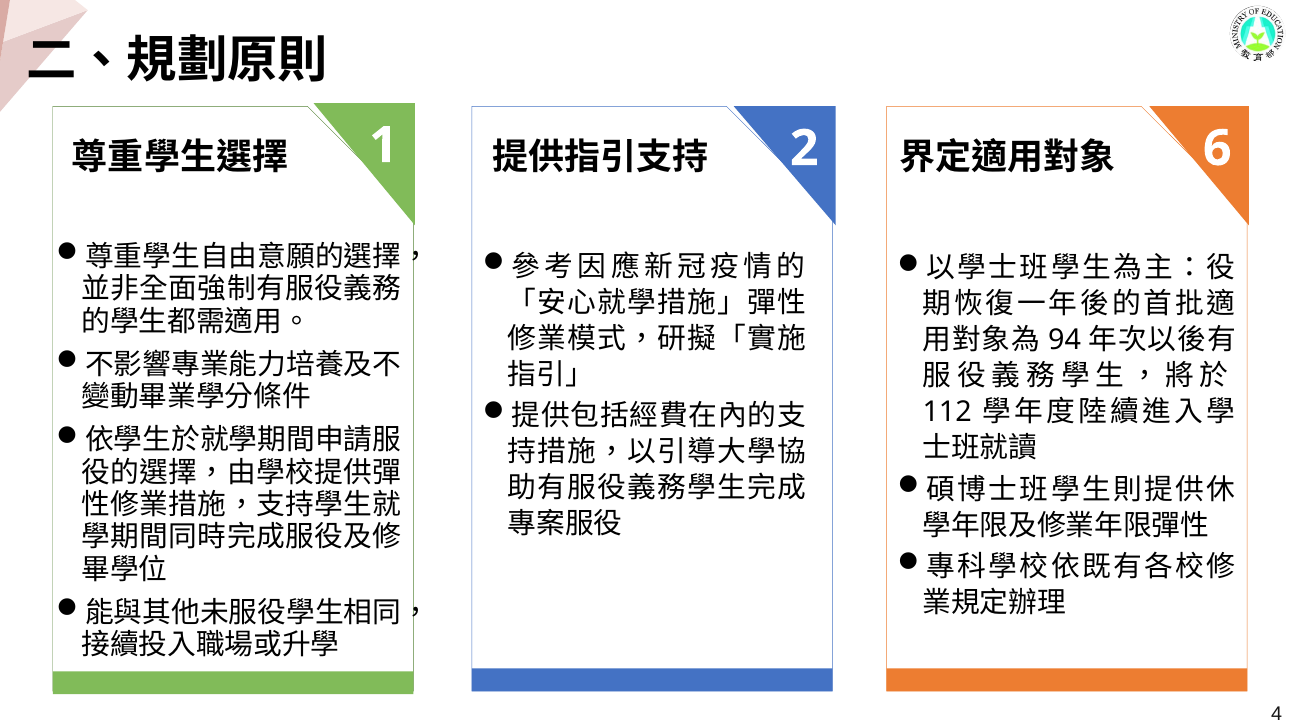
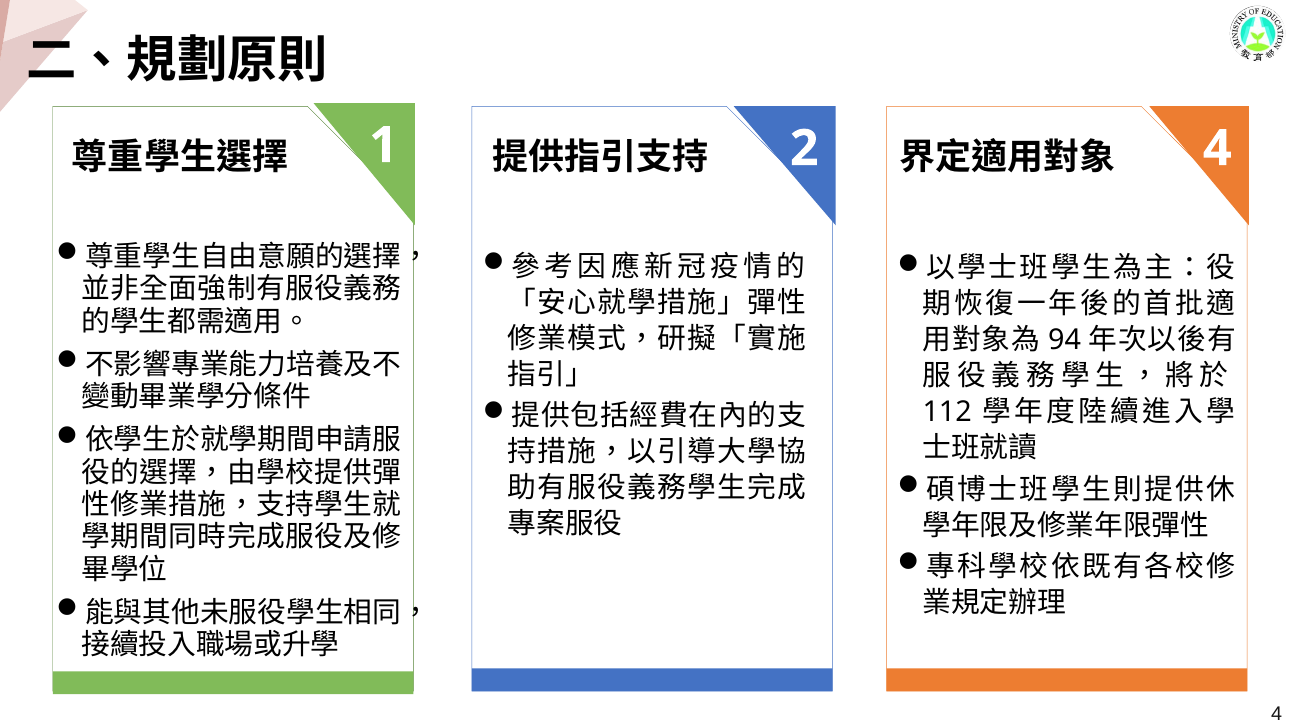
1 6: 6 -> 4
